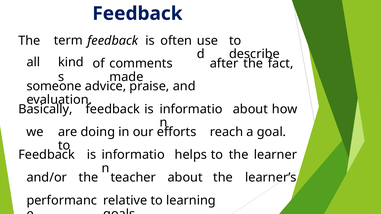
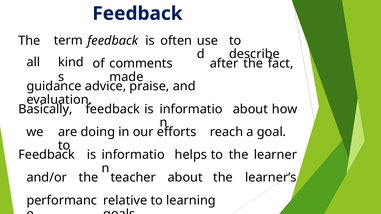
someone: someone -> guidance
